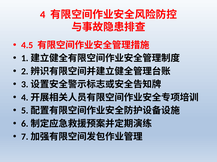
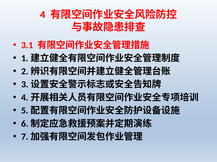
4.5: 4.5 -> 3.1
